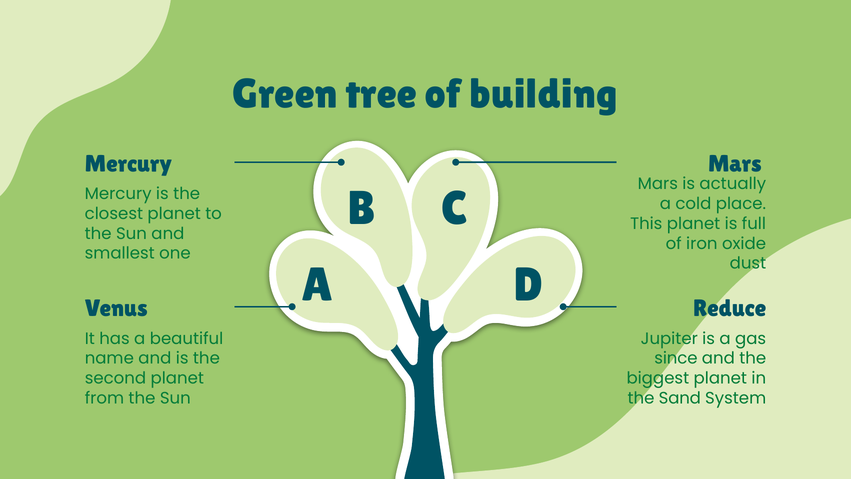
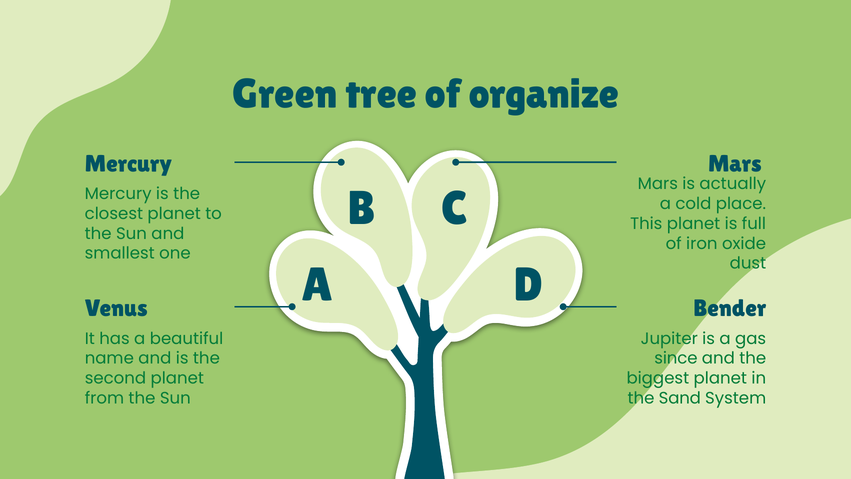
building: building -> organize
Reduce: Reduce -> Bender
